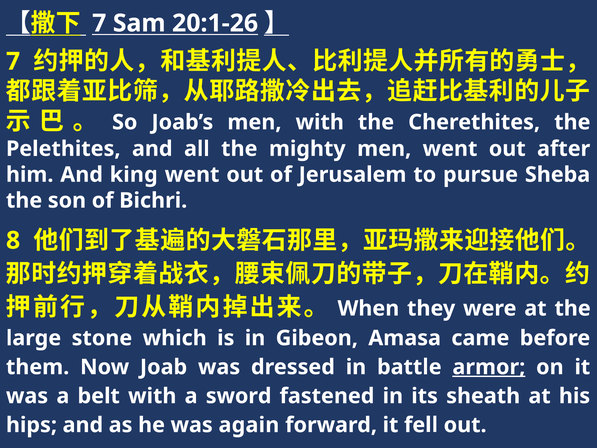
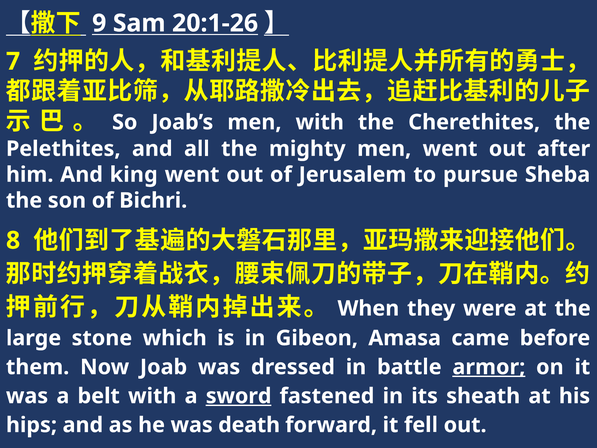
7 at (99, 23): 7 -> 9
sword underline: none -> present
again: again -> death
